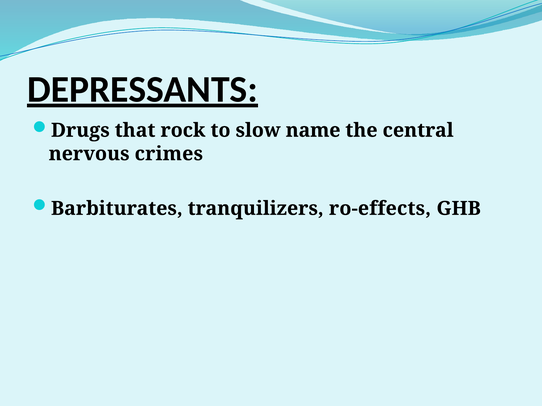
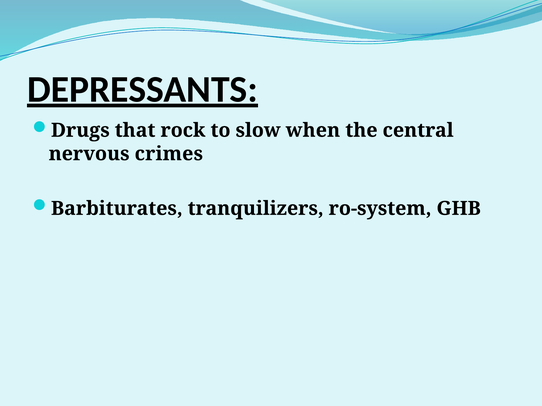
name: name -> when
ro-effects: ro-effects -> ro-system
